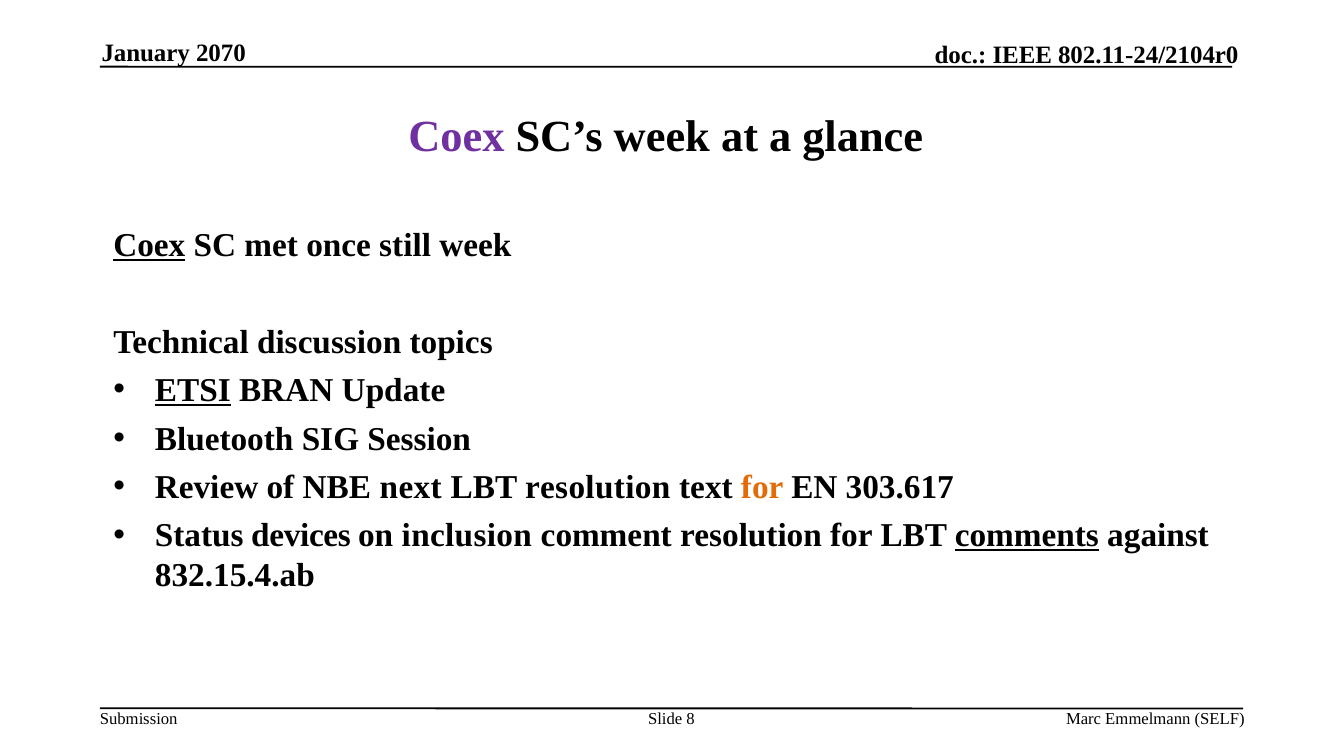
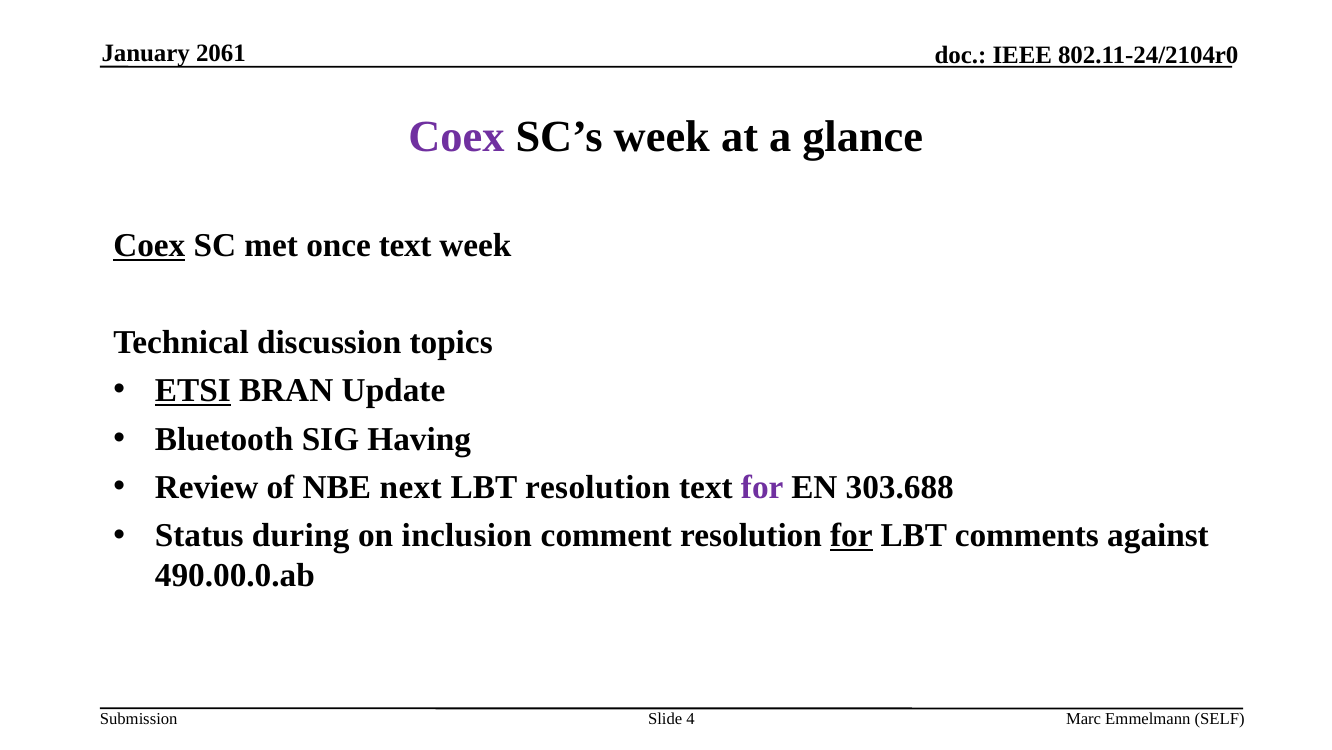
2070: 2070 -> 2061
once still: still -> text
Session: Session -> Having
for at (762, 487) colour: orange -> purple
303.617: 303.617 -> 303.688
devices: devices -> during
for at (851, 535) underline: none -> present
comments underline: present -> none
832.15.4.ab: 832.15.4.ab -> 490.00.0.ab
8: 8 -> 4
